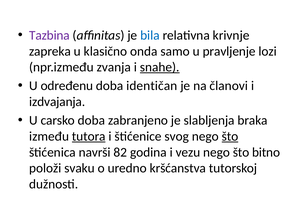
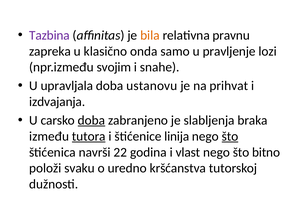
bila colour: blue -> orange
krivnje: krivnje -> pravnu
zvanja: zvanja -> svojim
snahe underline: present -> none
određenu: određenu -> upravljala
identičan: identičan -> ustanovu
članovi: članovi -> prihvat
doba at (91, 120) underline: none -> present
svog: svog -> linija
82: 82 -> 22
vezu: vezu -> vlast
